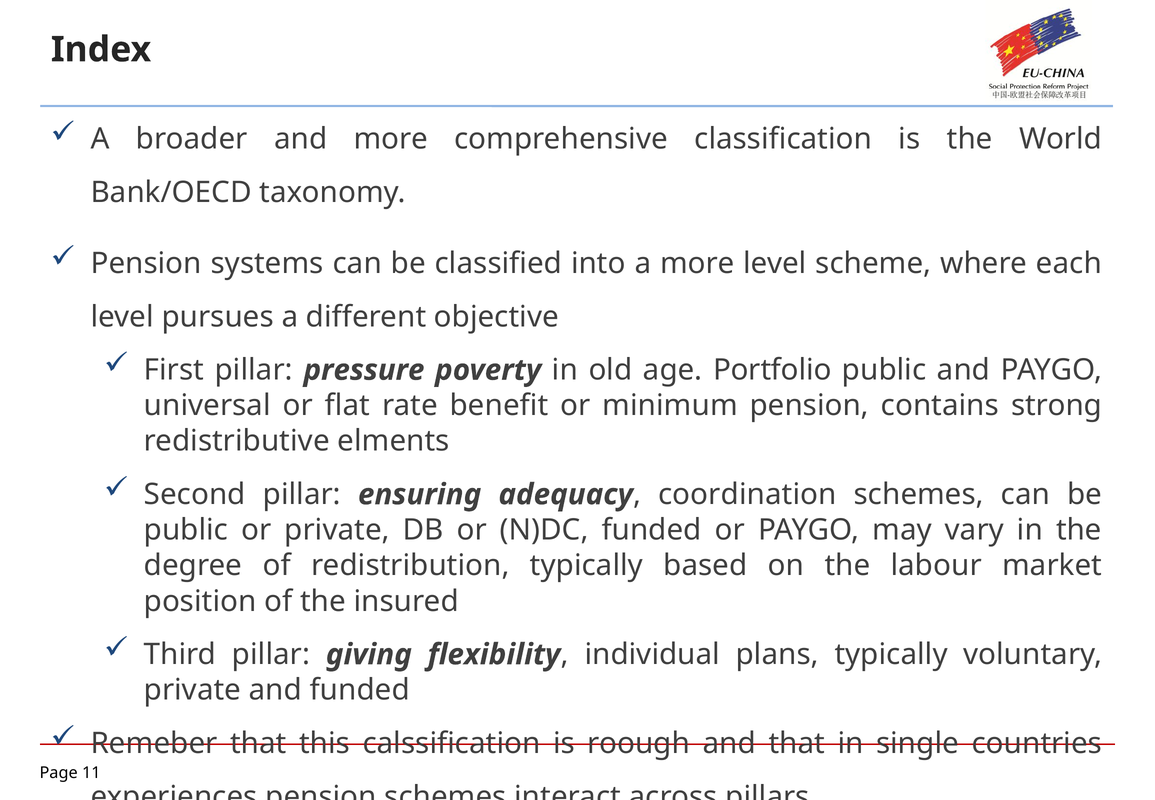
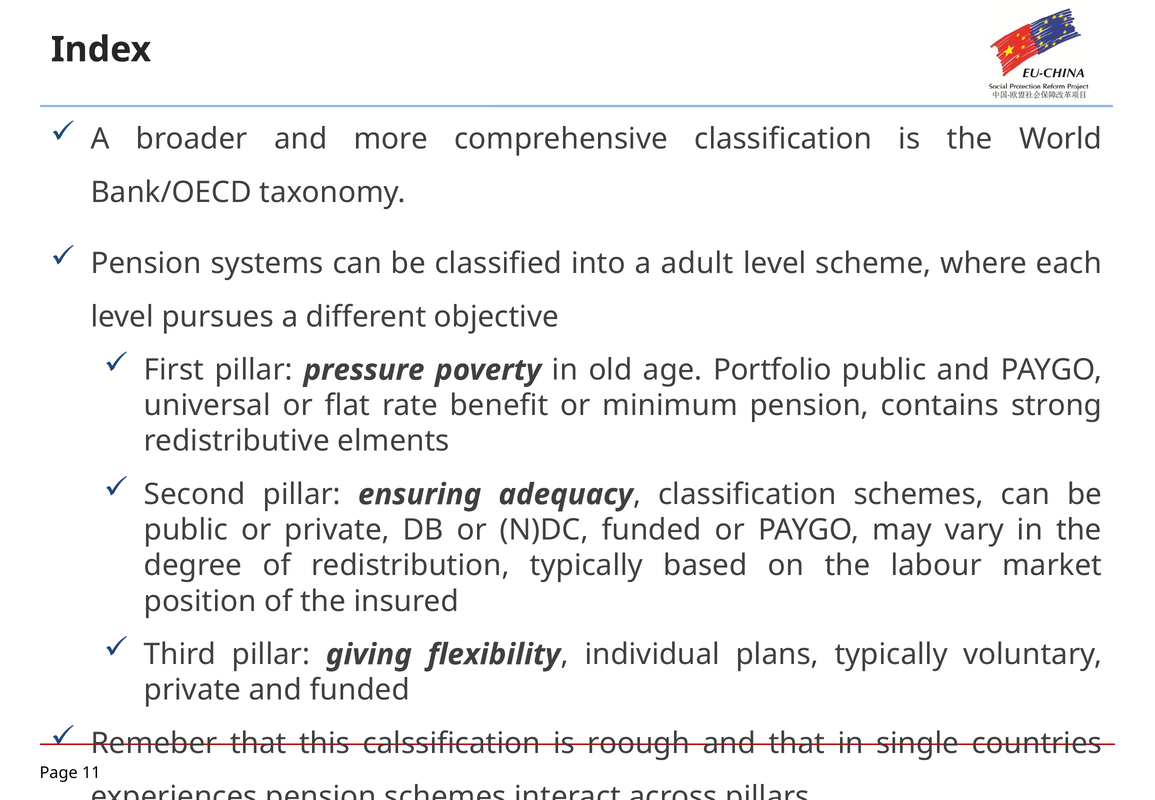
a more: more -> adult
coordination at (747, 494): coordination -> classification
